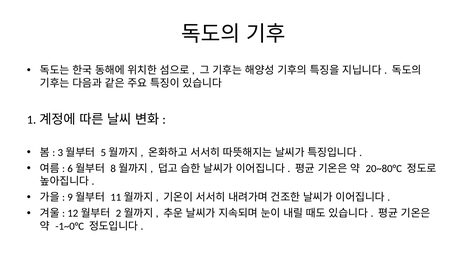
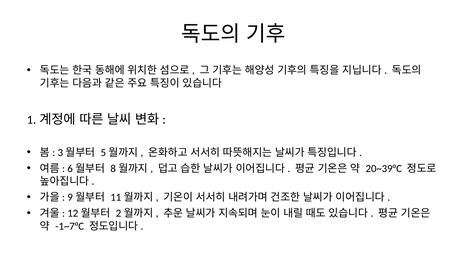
20~80°C: 20~80°C -> 20~39°C
-1~0°C: -1~0°C -> -1~7°C
